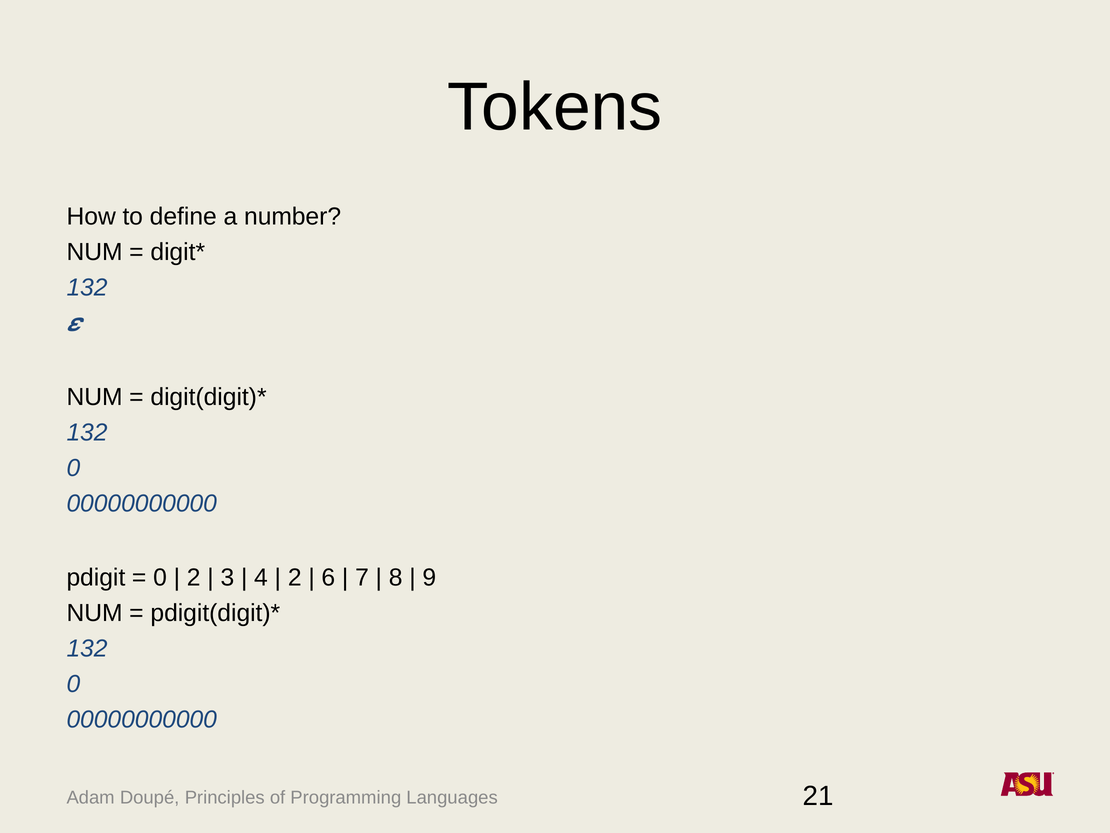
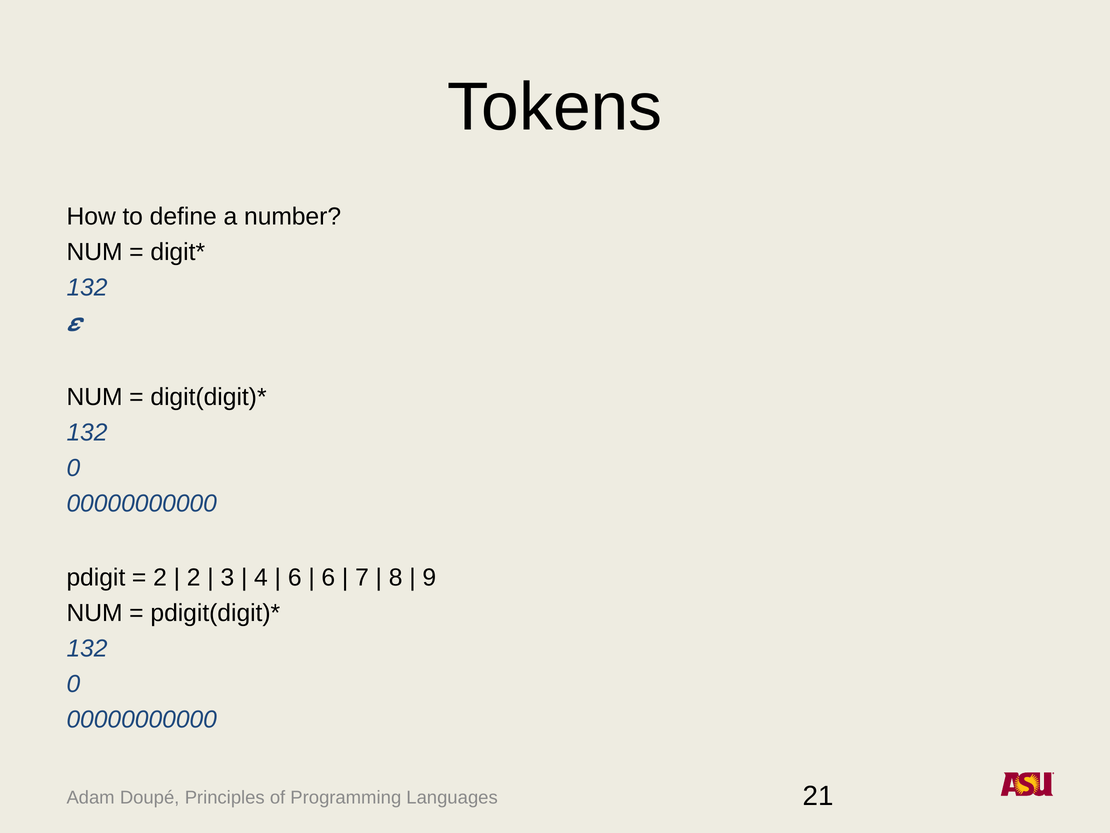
0 at (160, 577): 0 -> 2
2 at (295, 577): 2 -> 6
